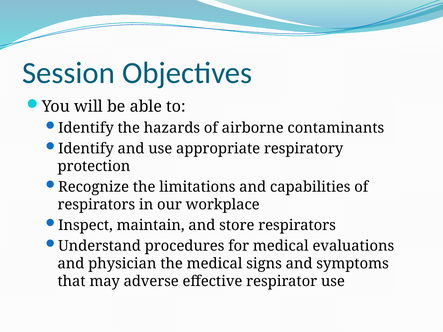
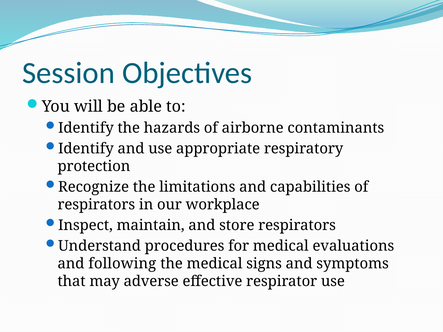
physician: physician -> following
